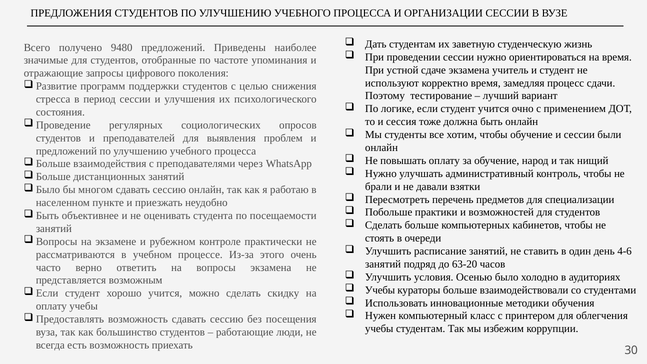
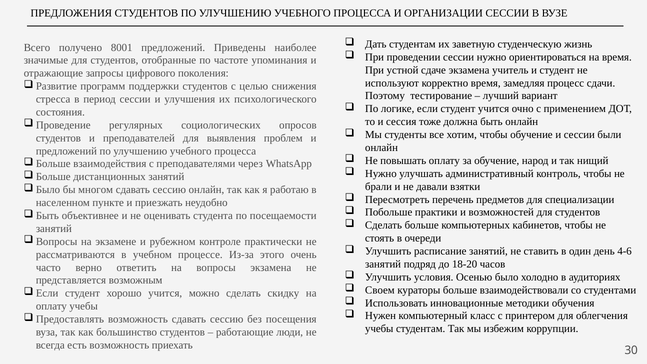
9480: 9480 -> 8001
63-20: 63-20 -> 18-20
Учебы at (380, 290): Учебы -> Своем
